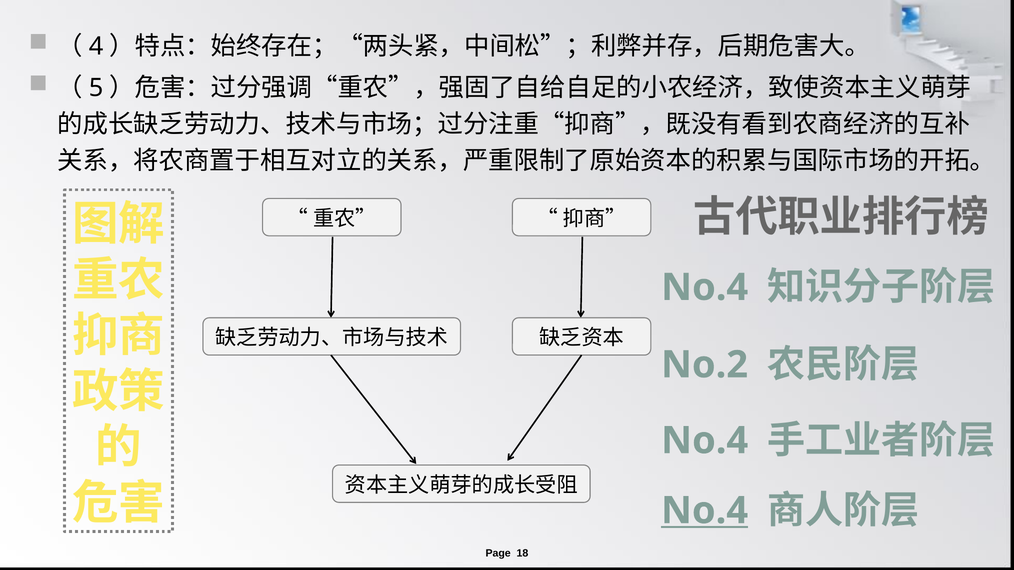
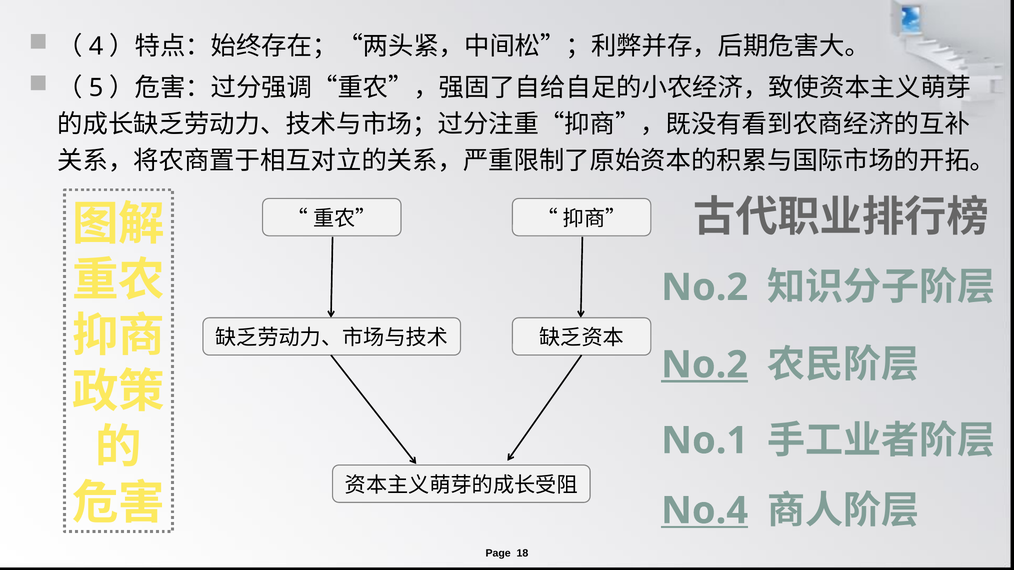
No.4 at (705, 288): No.4 -> No.2
No.2 at (705, 365) underline: none -> present
No.4 at (705, 441): No.4 -> No.1
